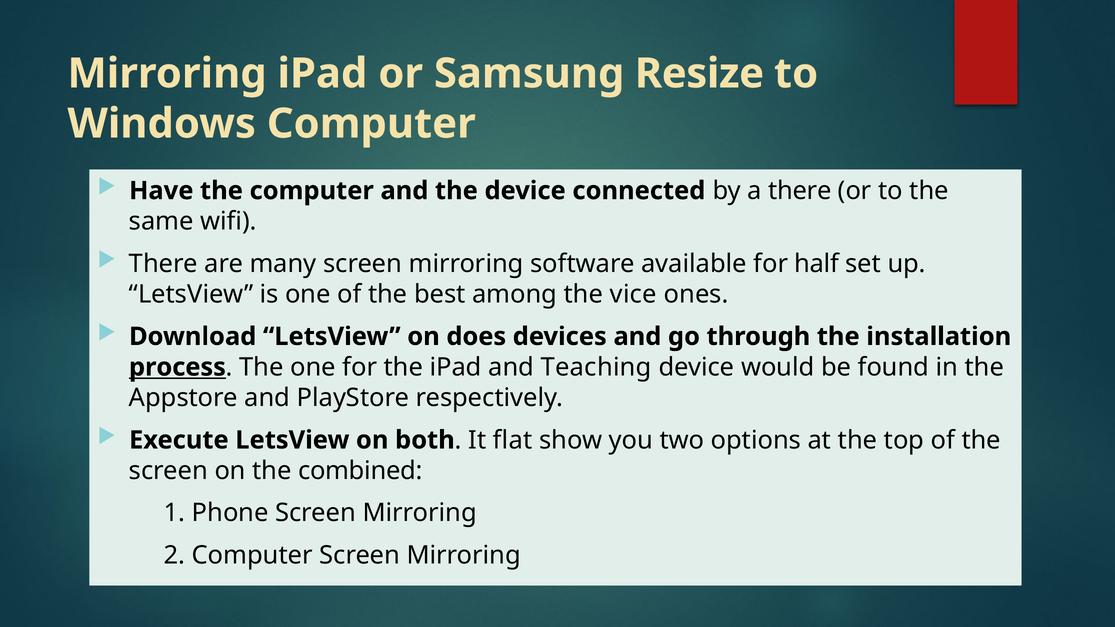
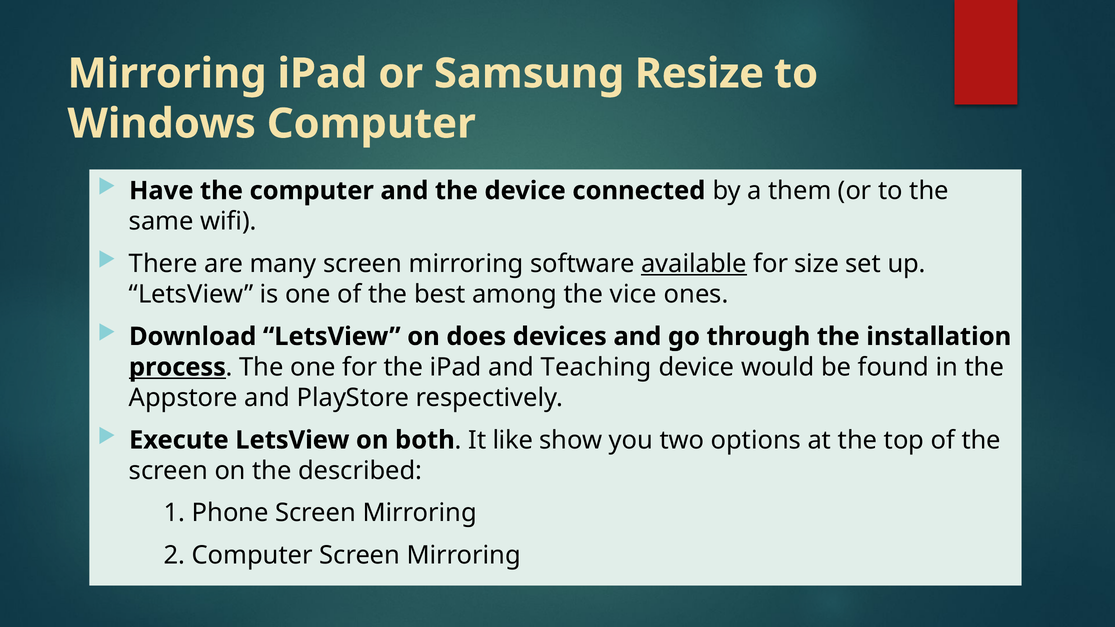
a there: there -> them
available underline: none -> present
half: half -> size
flat: flat -> like
combined: combined -> described
